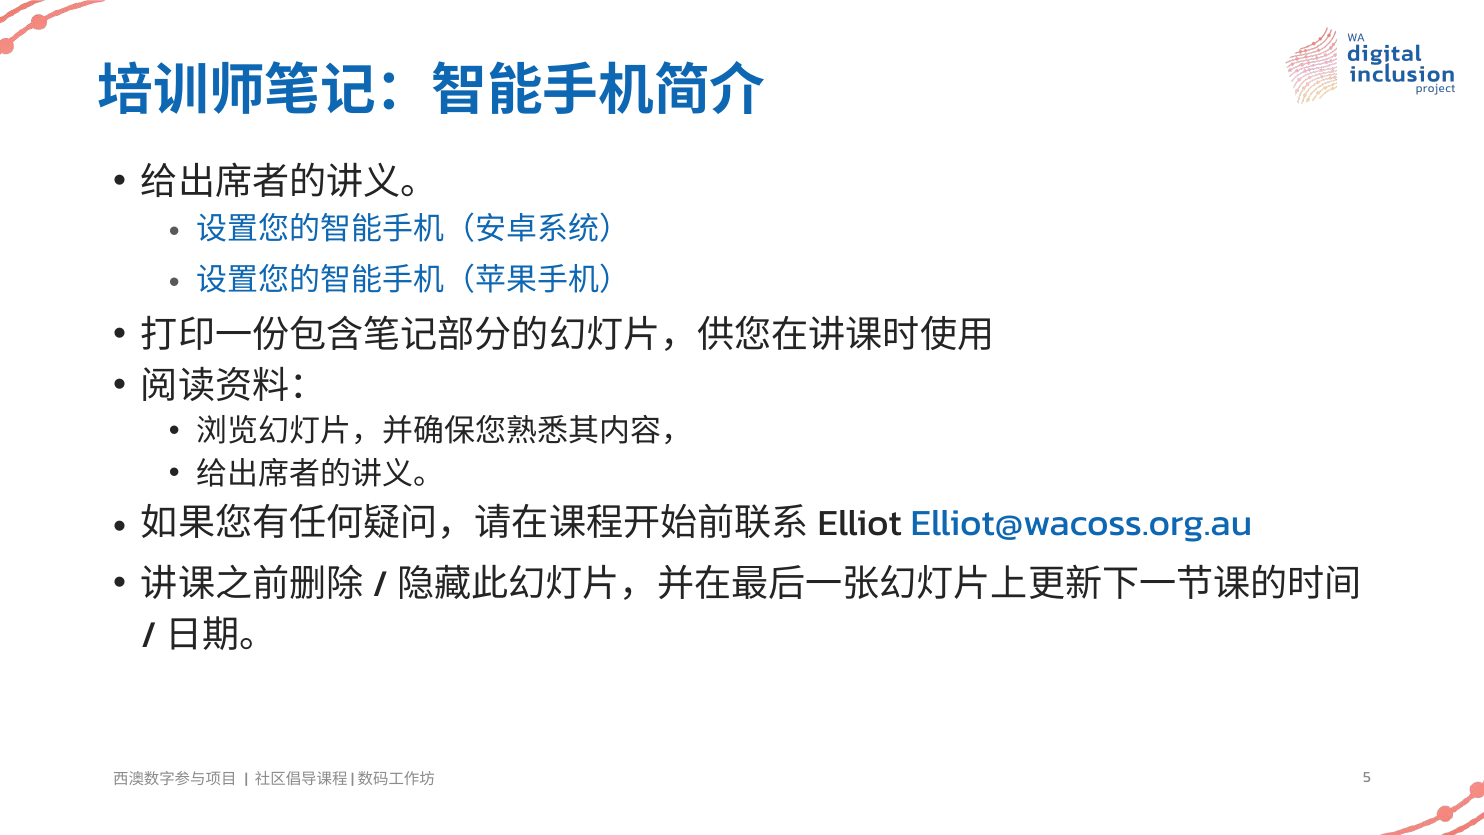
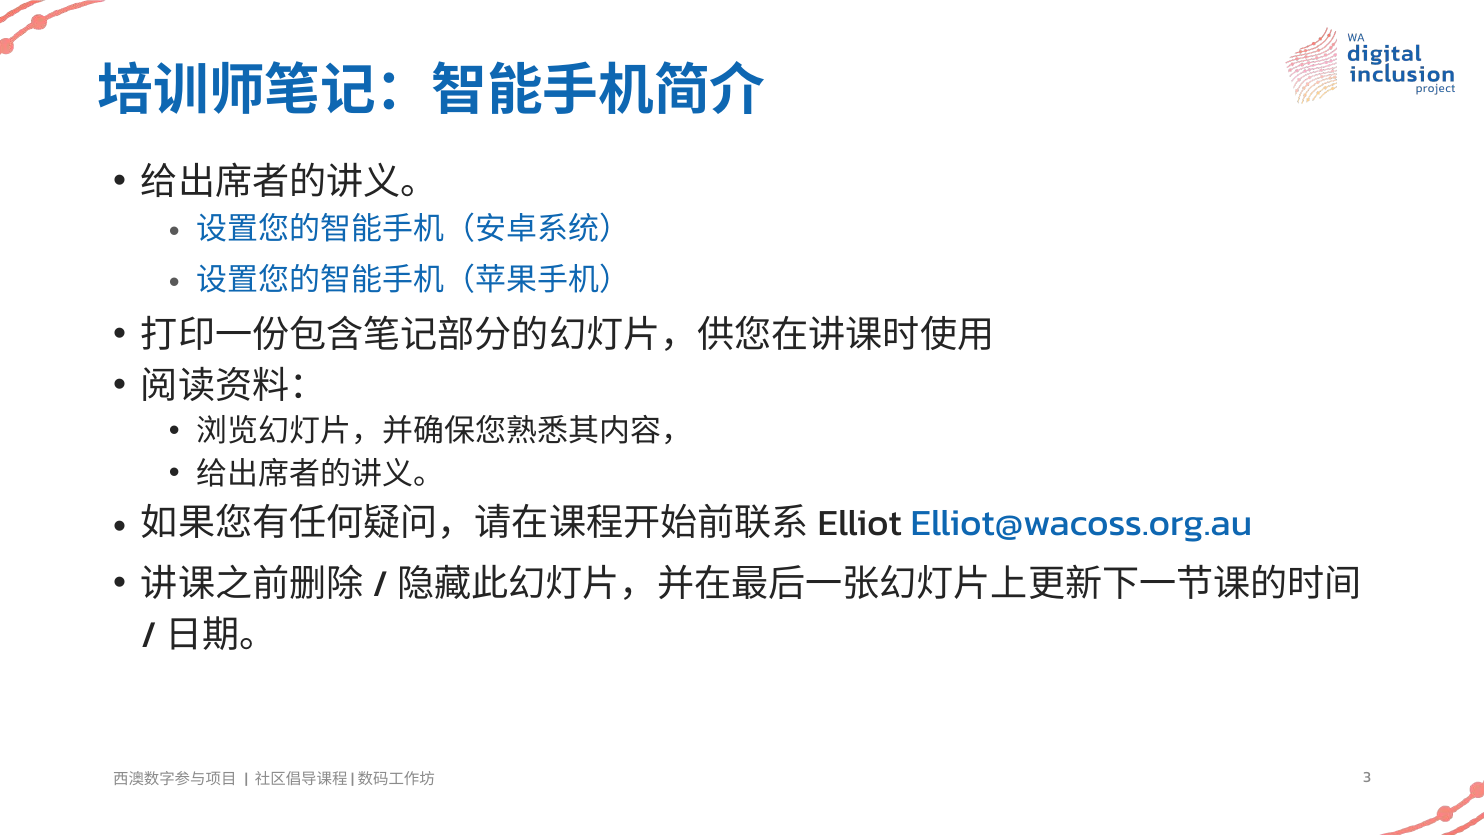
5: 5 -> 3
